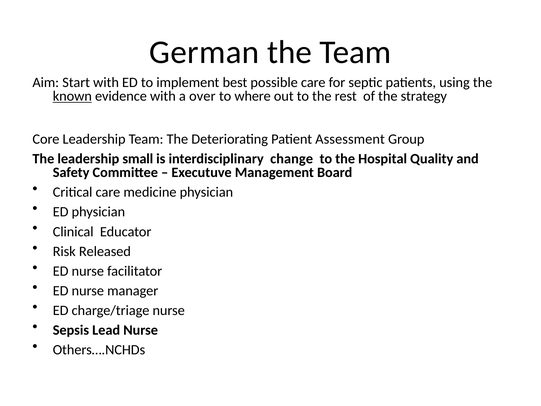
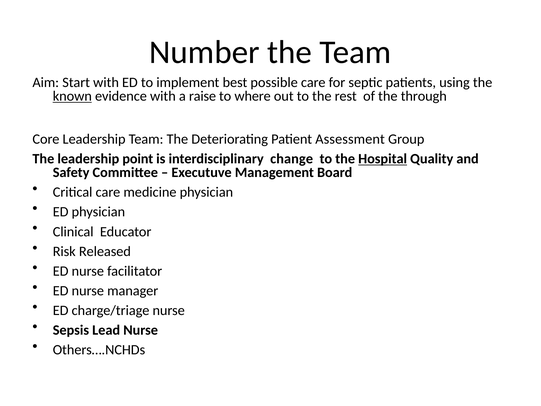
German: German -> Number
over: over -> raise
strategy: strategy -> through
small: small -> point
Hospital underline: none -> present
